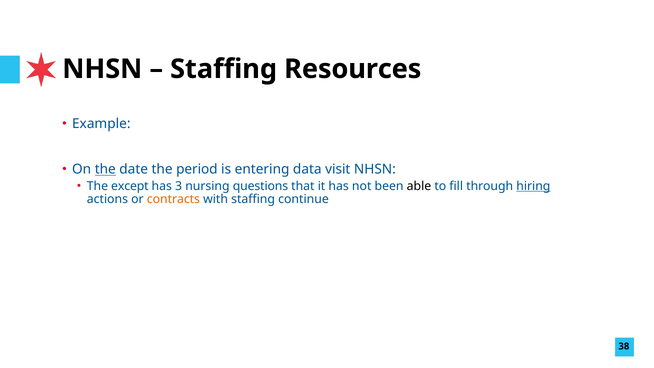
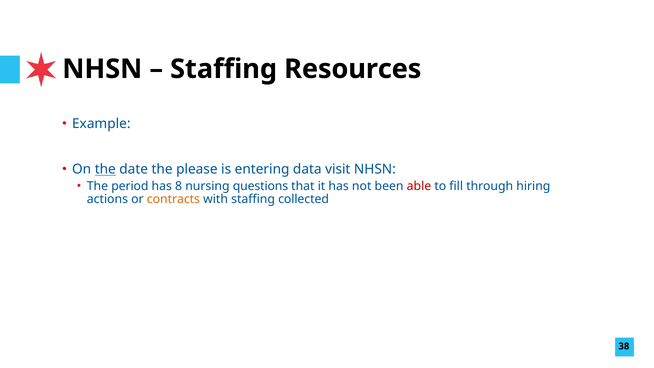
period: period -> please
except: except -> period
3: 3 -> 8
able colour: black -> red
hiring underline: present -> none
continue: continue -> collected
